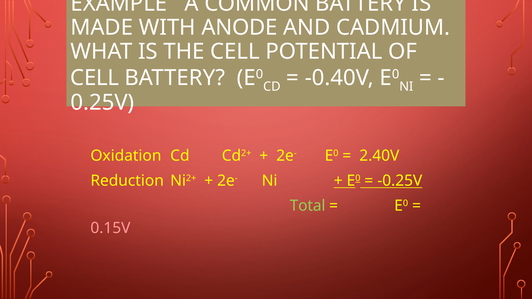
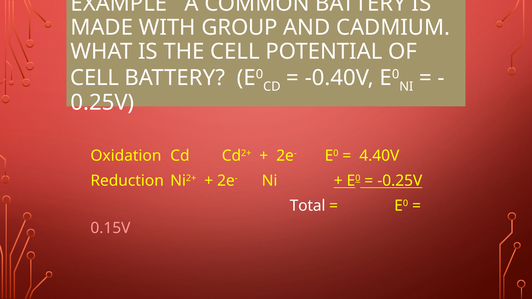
ANODE: ANODE -> GROUP
2.40V: 2.40V -> 4.40V
Total colour: light green -> white
